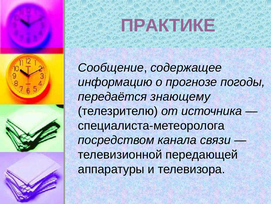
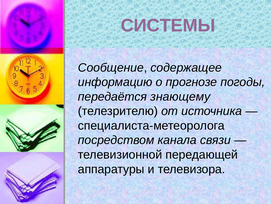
ПРАКТИКЕ: ПРАКТИКЕ -> СИСТЕМЫ
